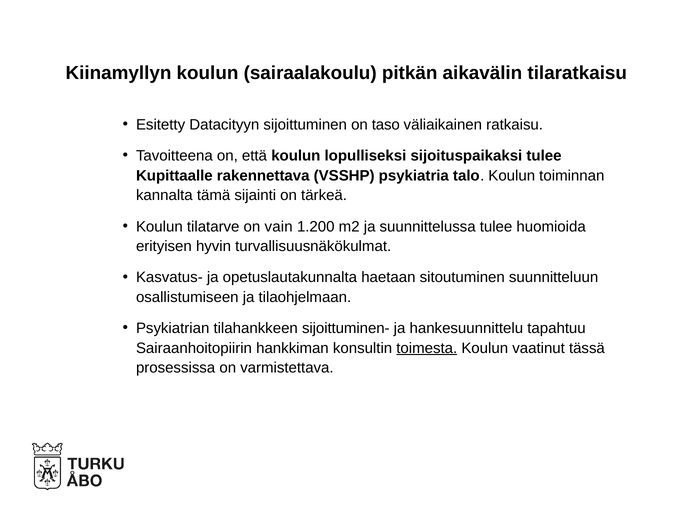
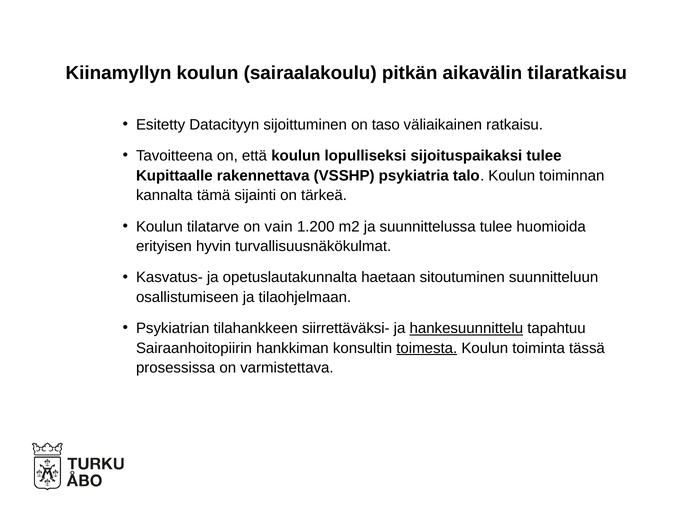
sijoittuminen-: sijoittuminen- -> siirrettäväksi-
hankesuunnittelu underline: none -> present
vaatinut: vaatinut -> toiminta
